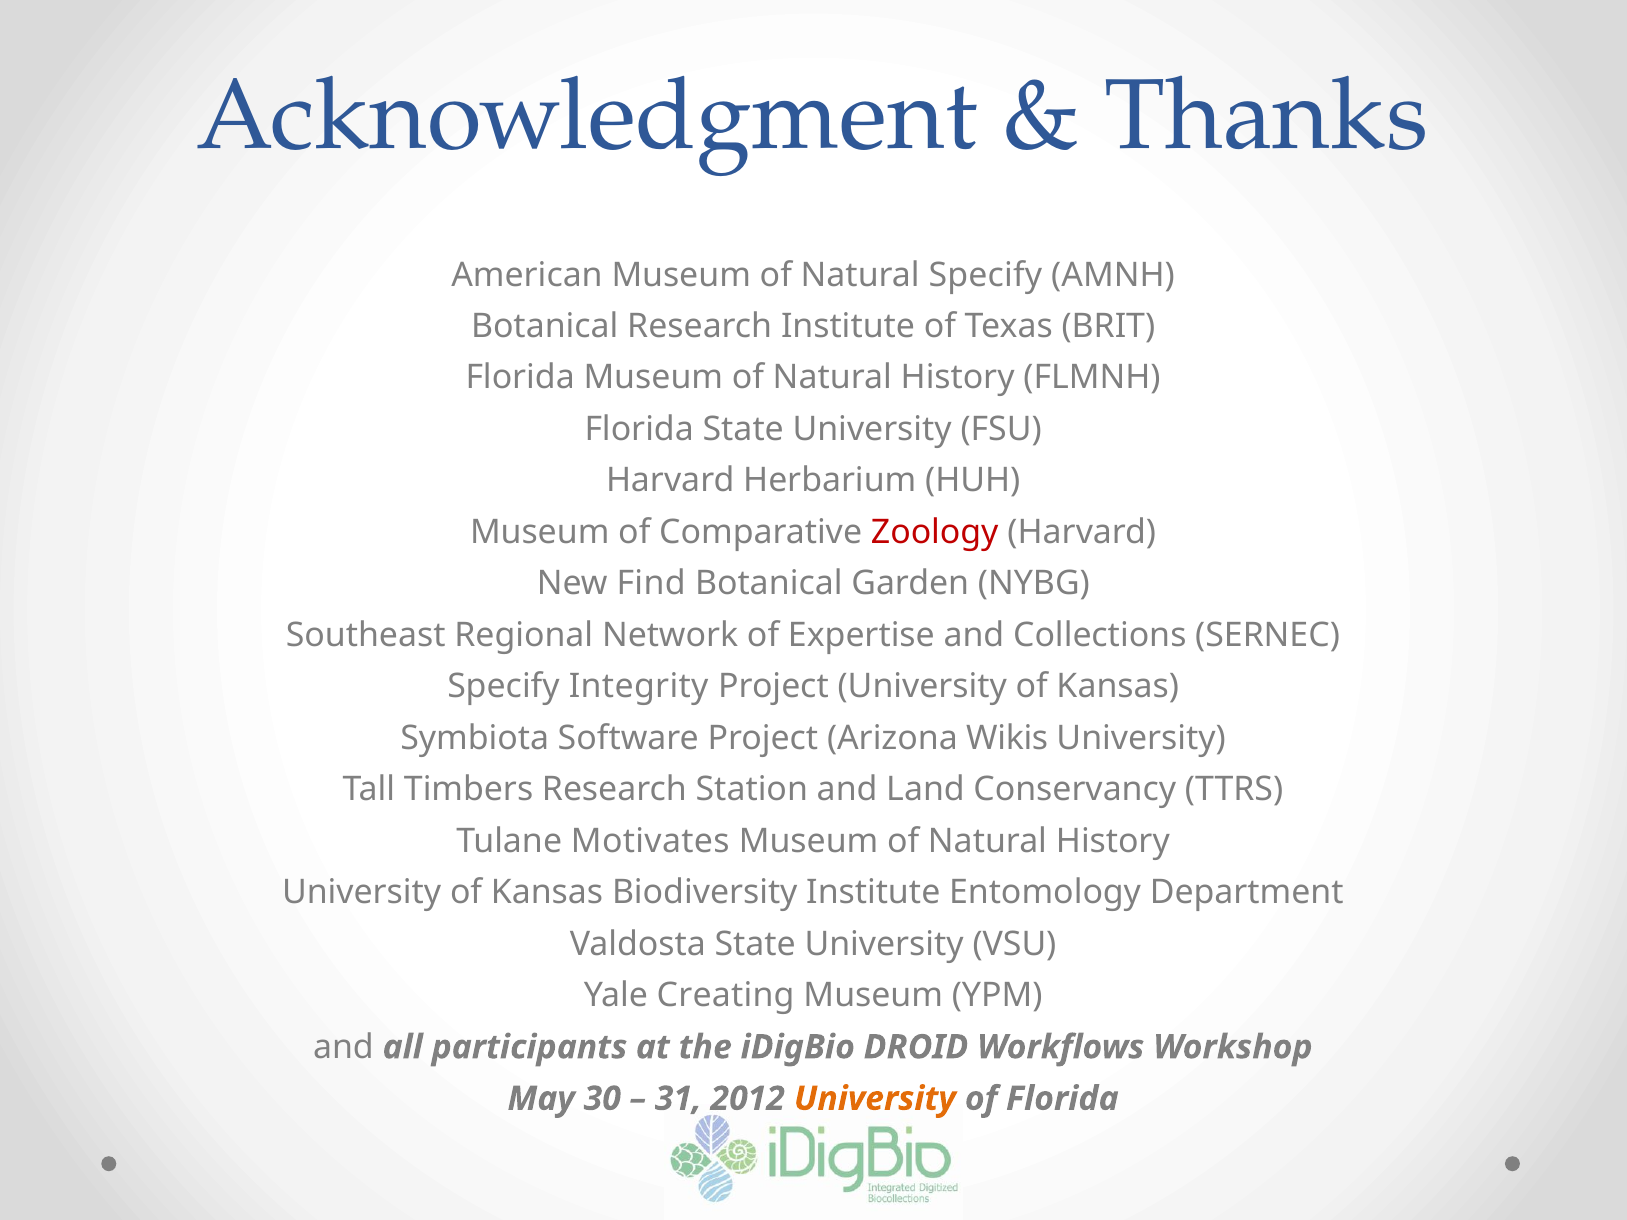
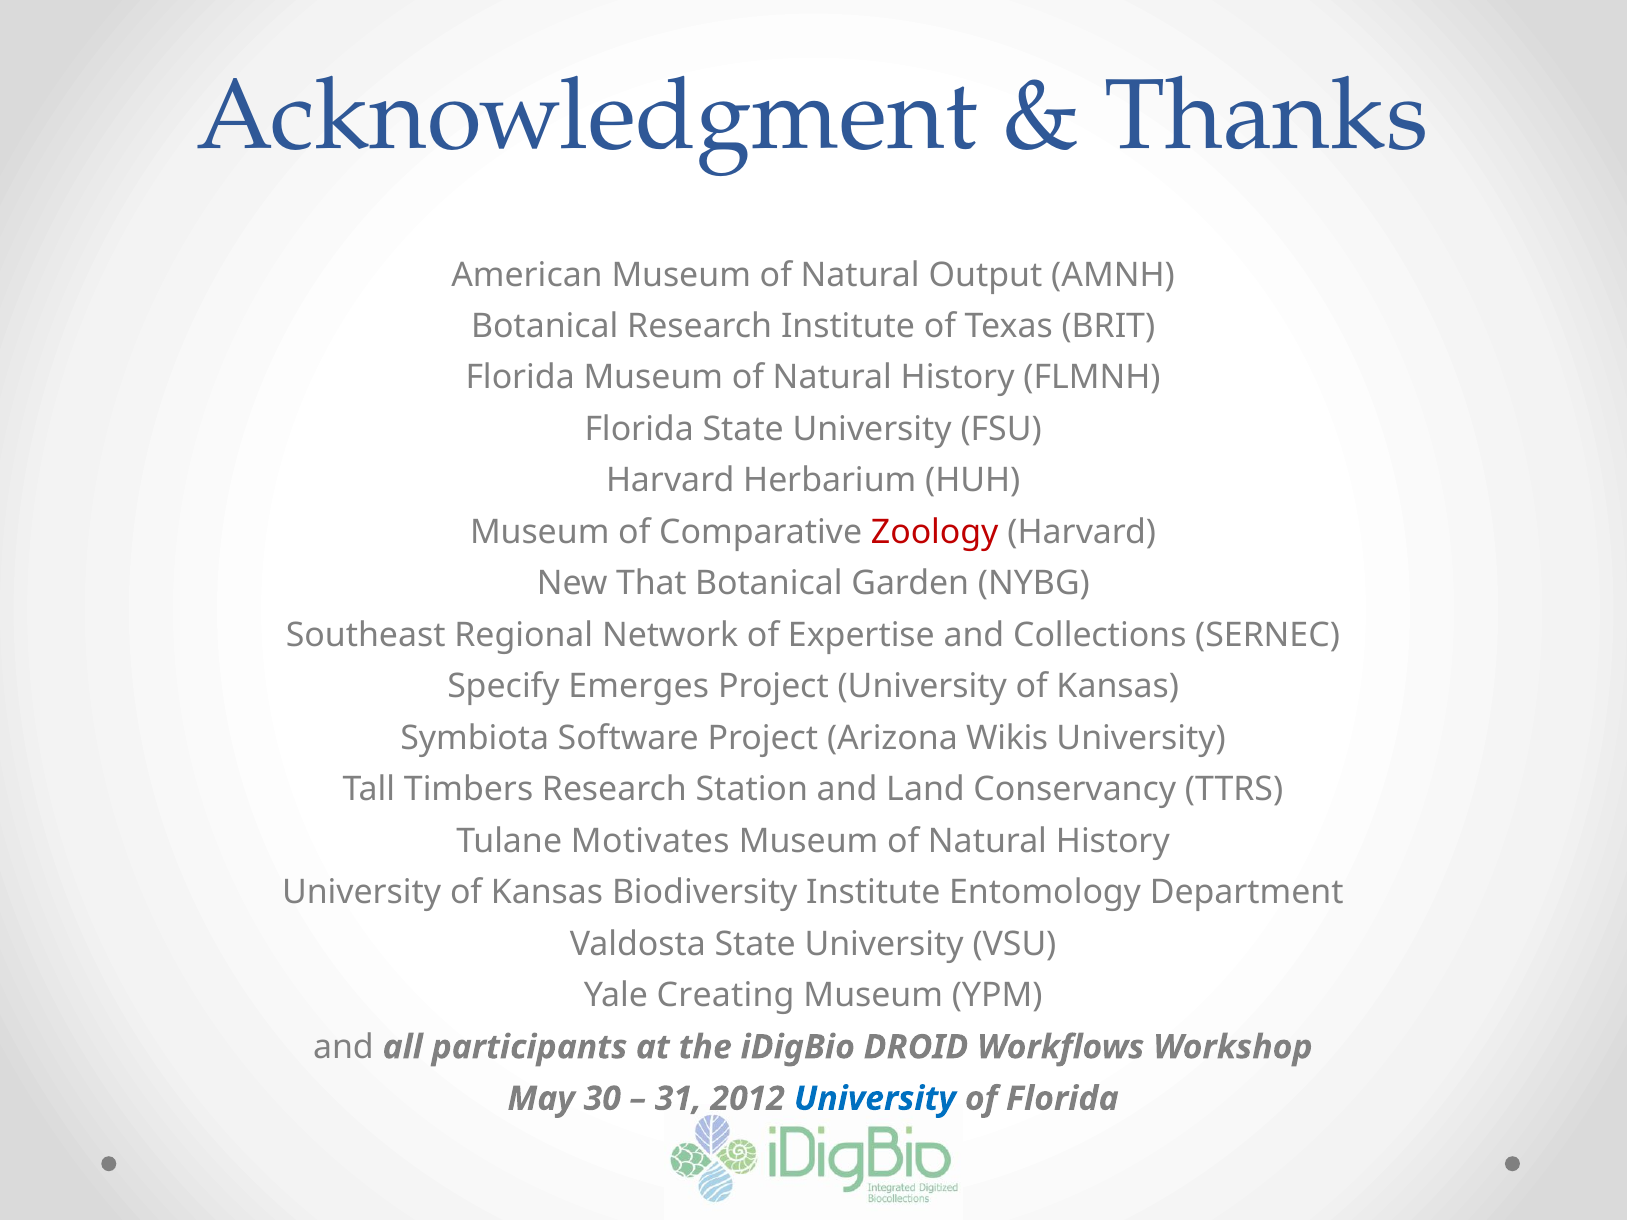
Natural Specify: Specify -> Output
Find: Find -> That
Integrity: Integrity -> Emerges
University at (875, 1099) colour: orange -> blue
